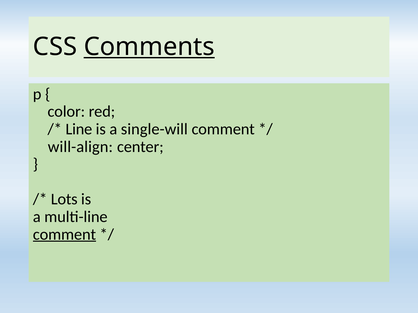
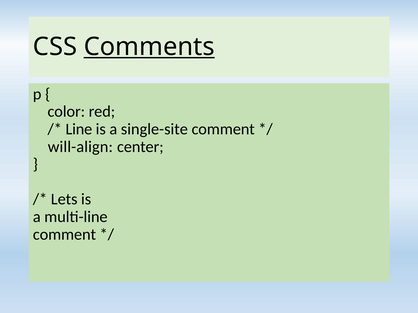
single-will: single-will -> single-site
Lots: Lots -> Lets
comment at (64, 235) underline: present -> none
